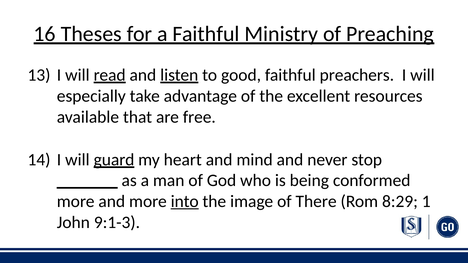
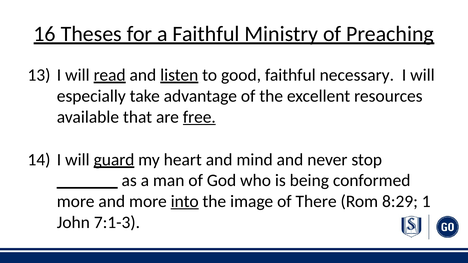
preachers: preachers -> necessary
free underline: none -> present
9:1-3: 9:1-3 -> 7:1-3
